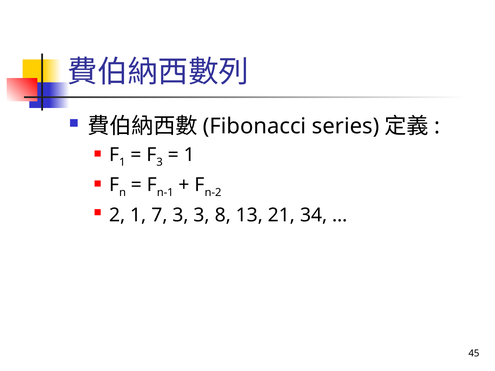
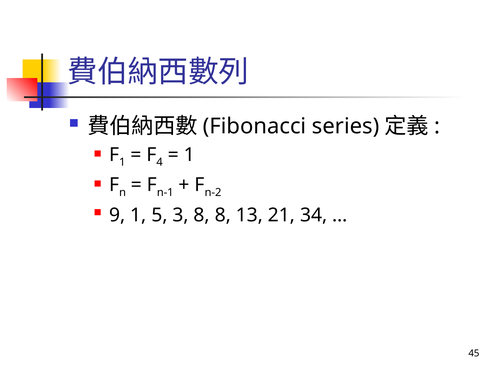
3 at (160, 162): 3 -> 4
2: 2 -> 9
7: 7 -> 5
3 3: 3 -> 8
